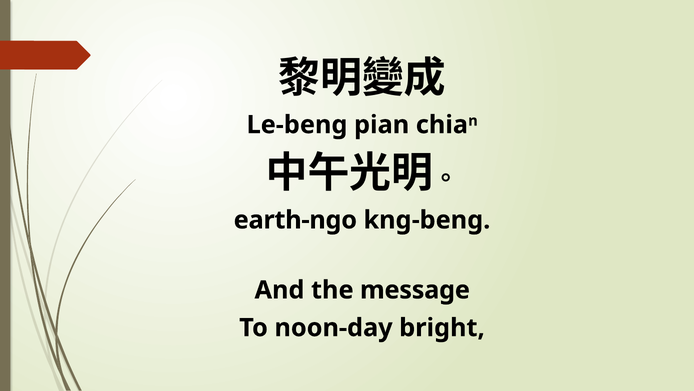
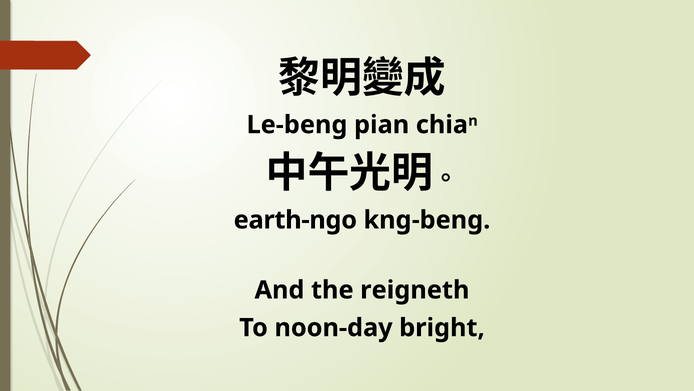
message: message -> reigneth
